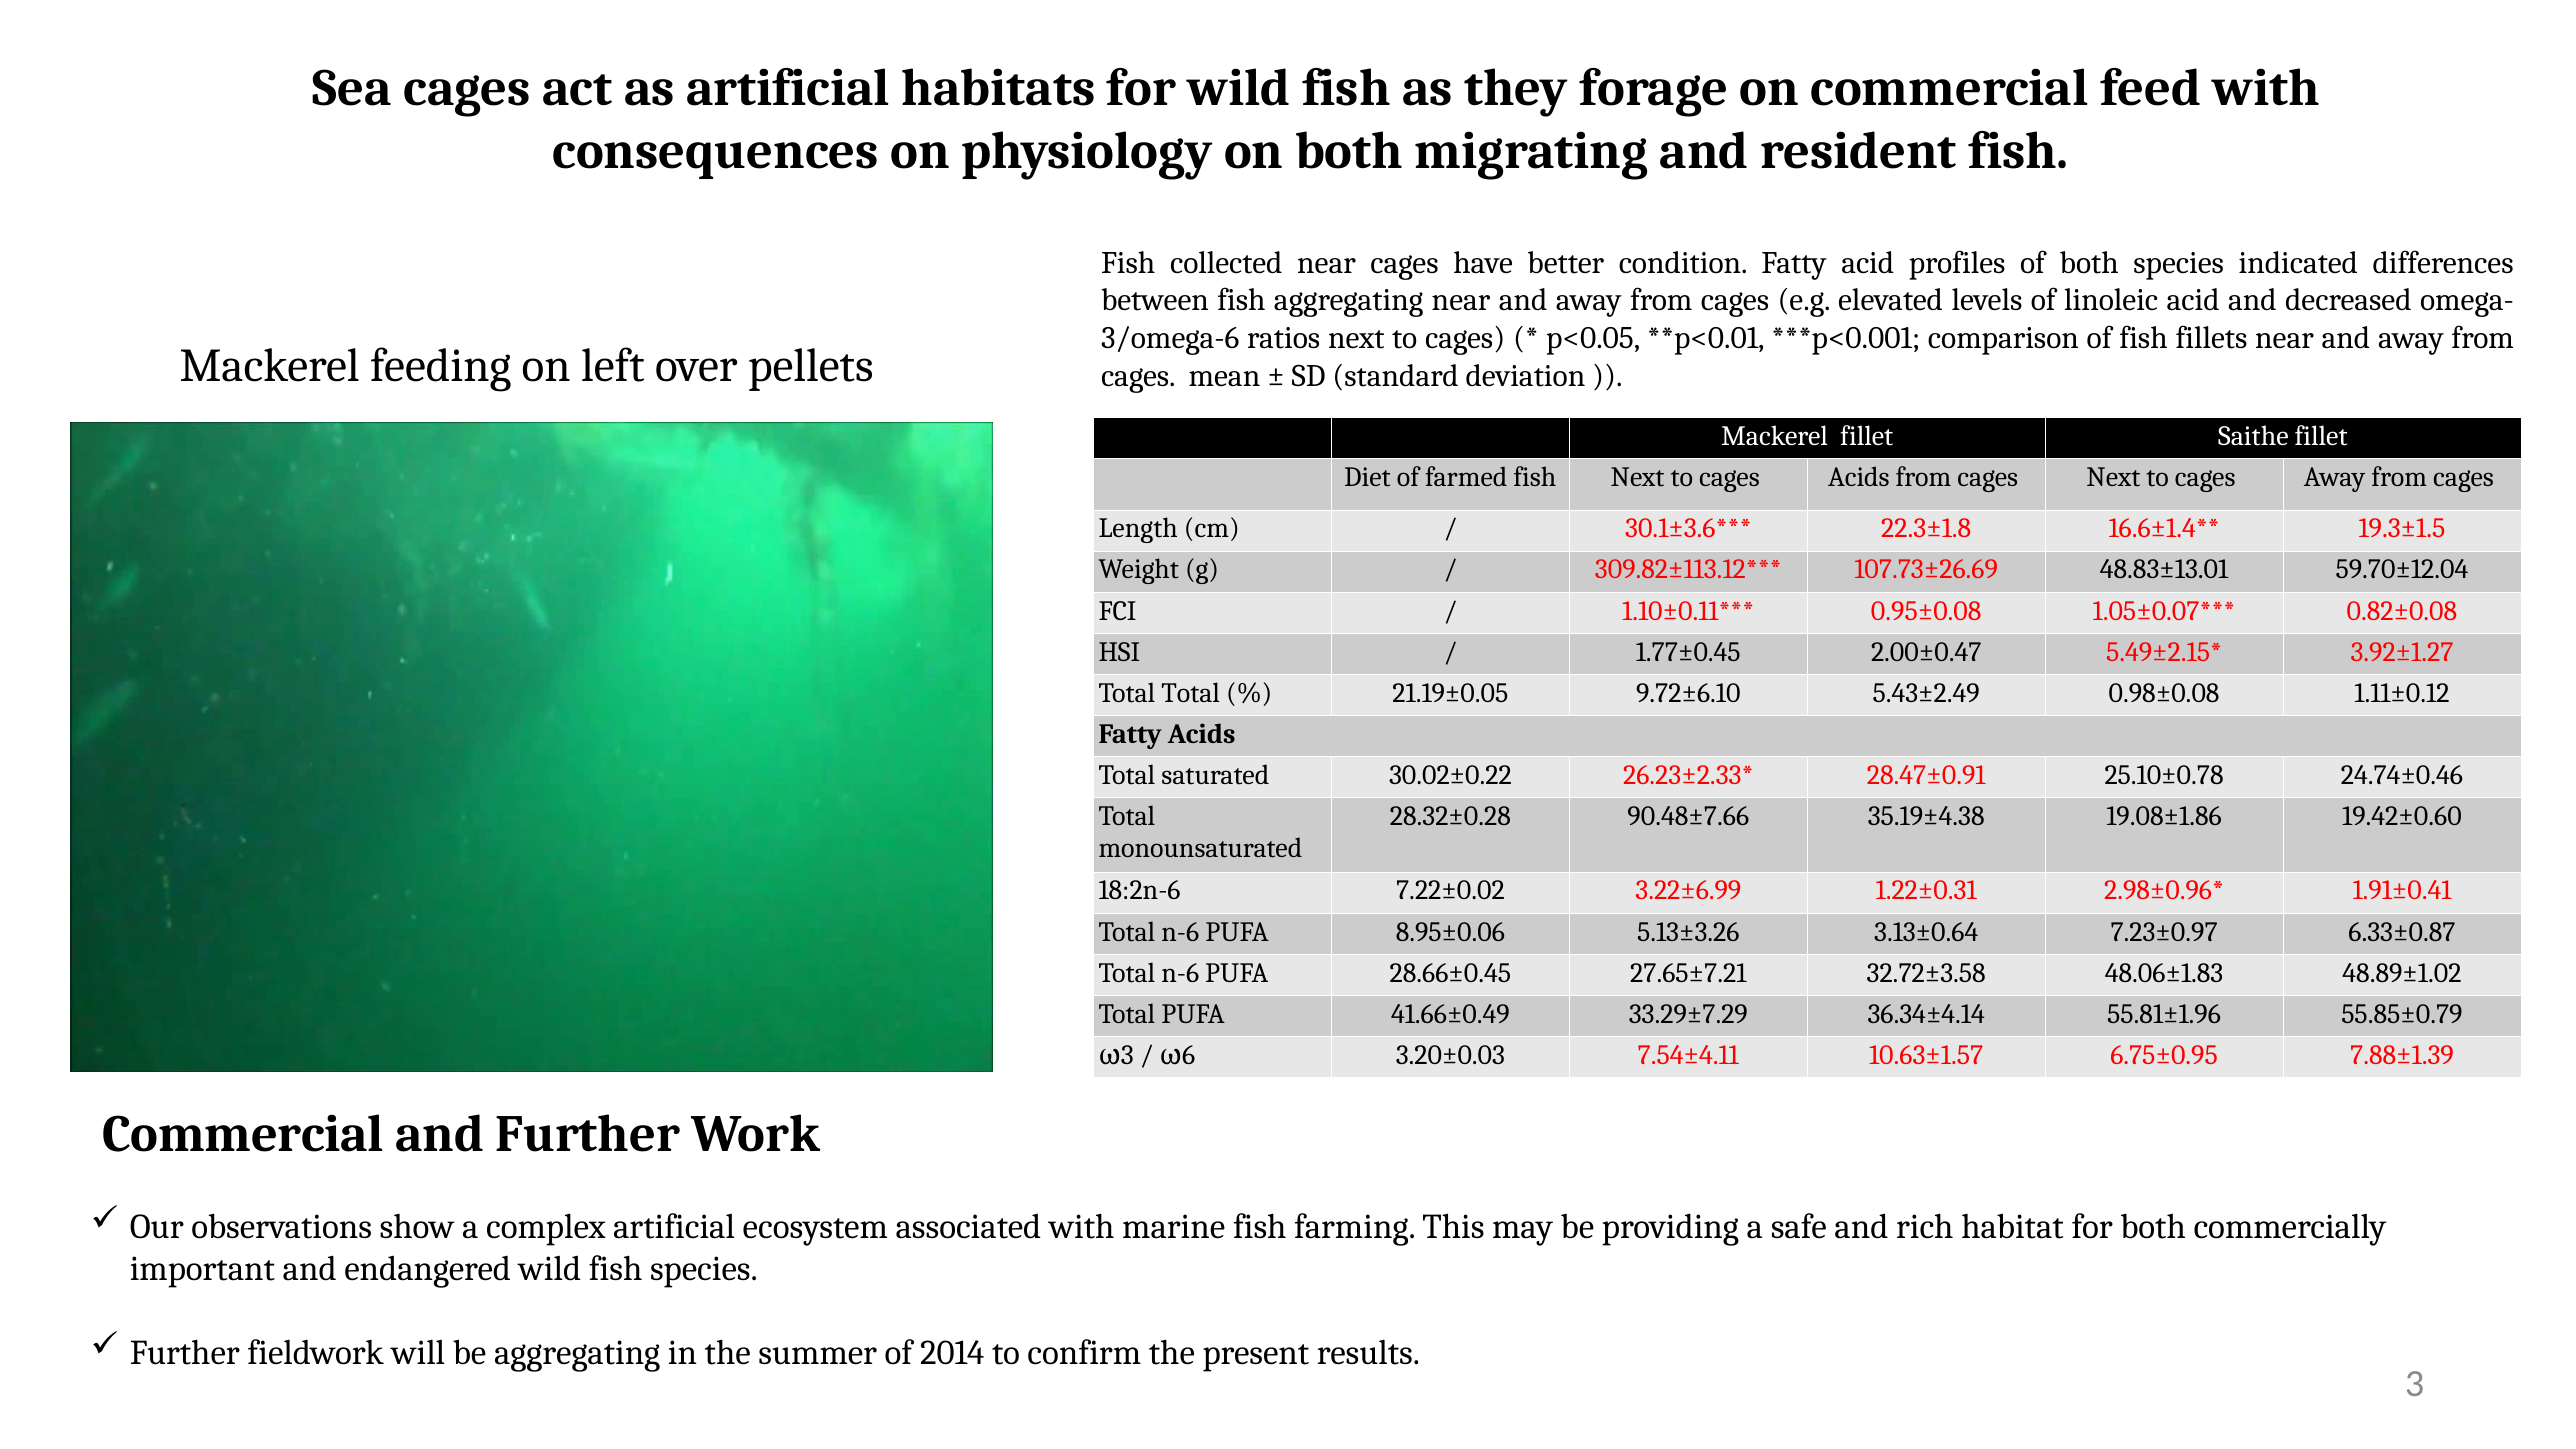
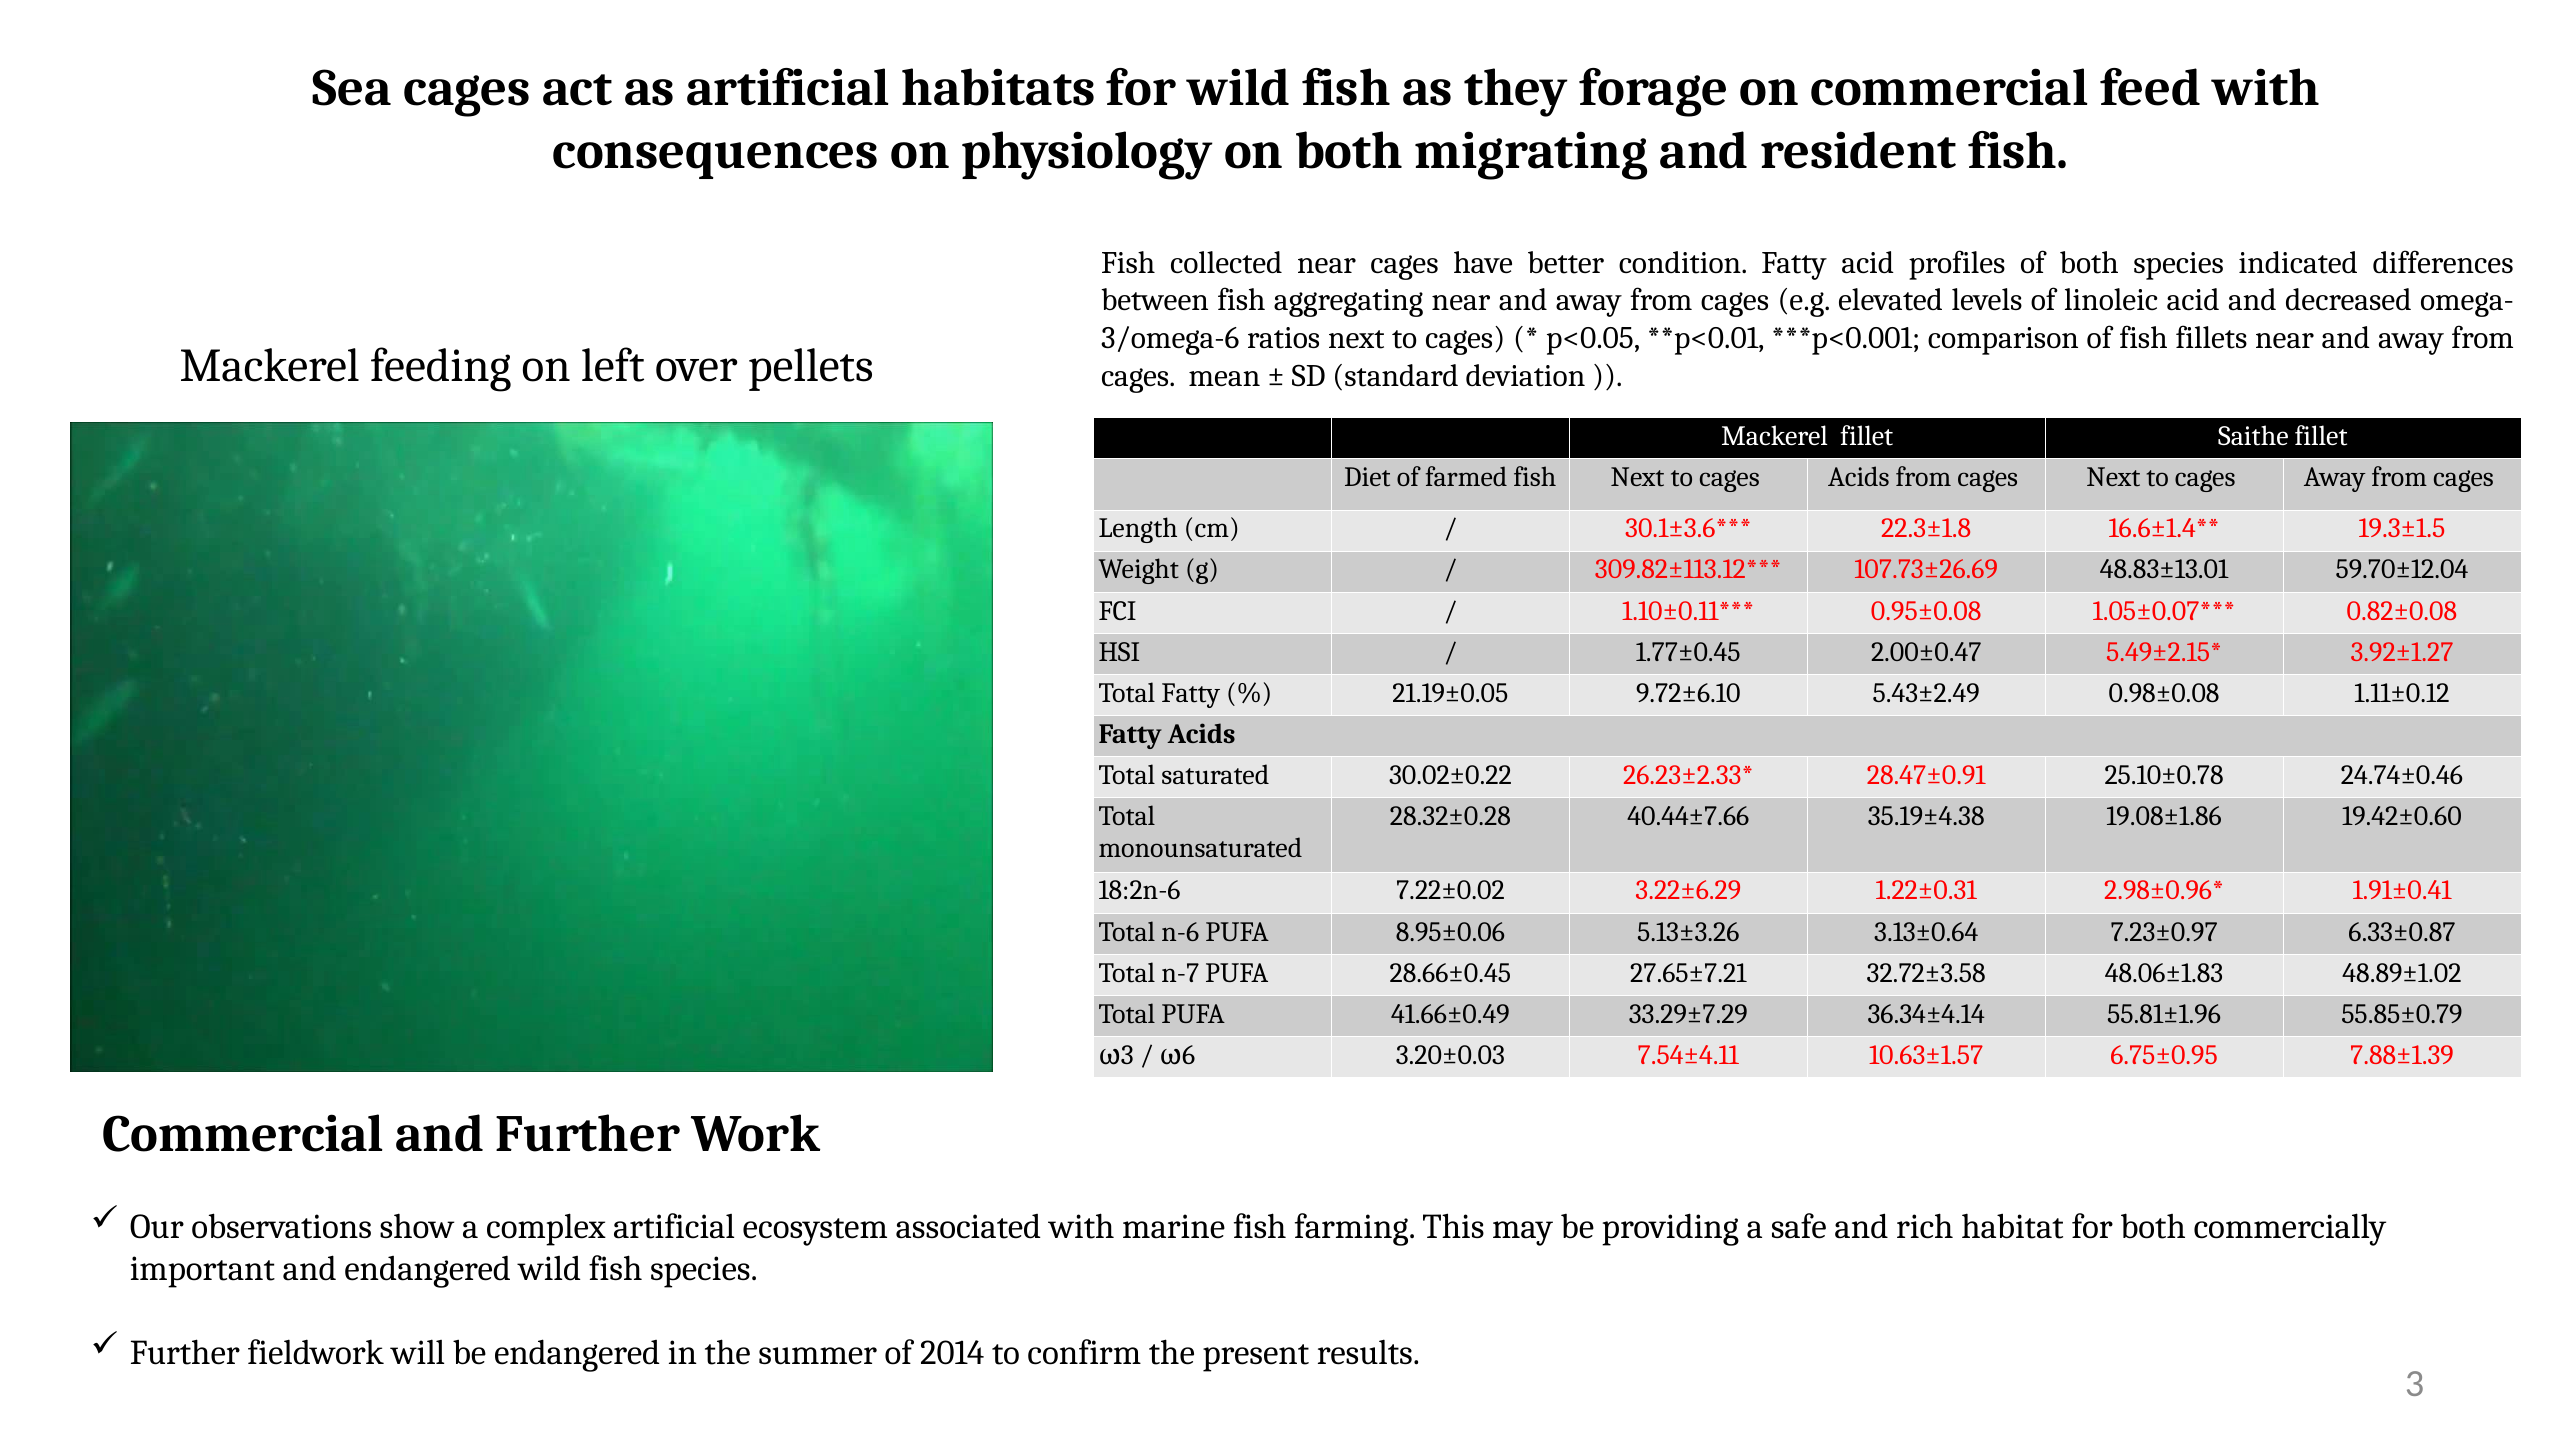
Total Total: Total -> Fatty
90.48±7.66: 90.48±7.66 -> 40.44±7.66
3.22±6.99: 3.22±6.99 -> 3.22±6.29
n-6 at (1180, 973): n-6 -> n-7
be aggregating: aggregating -> endangered
